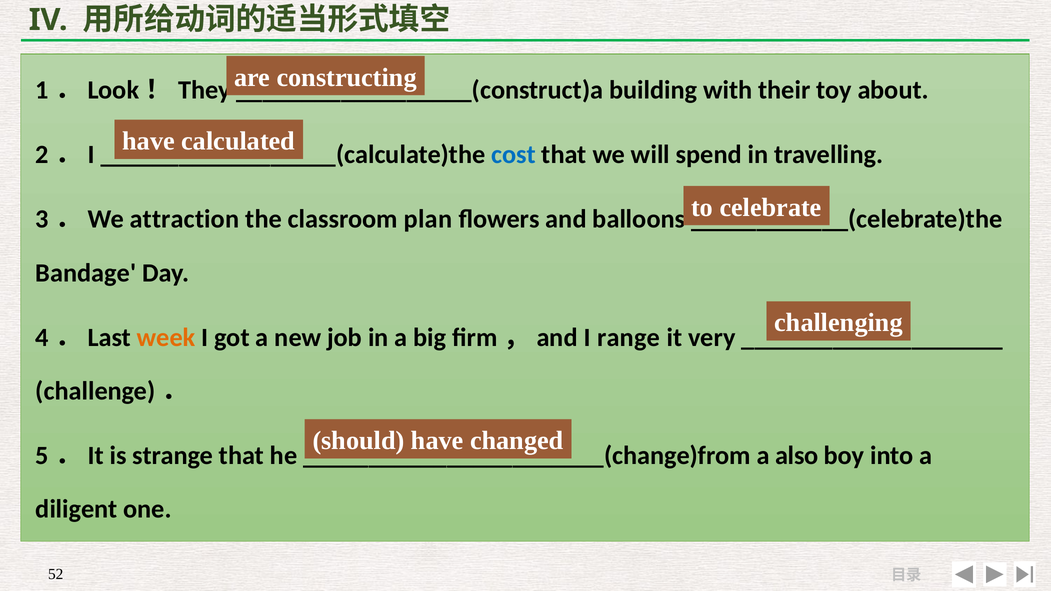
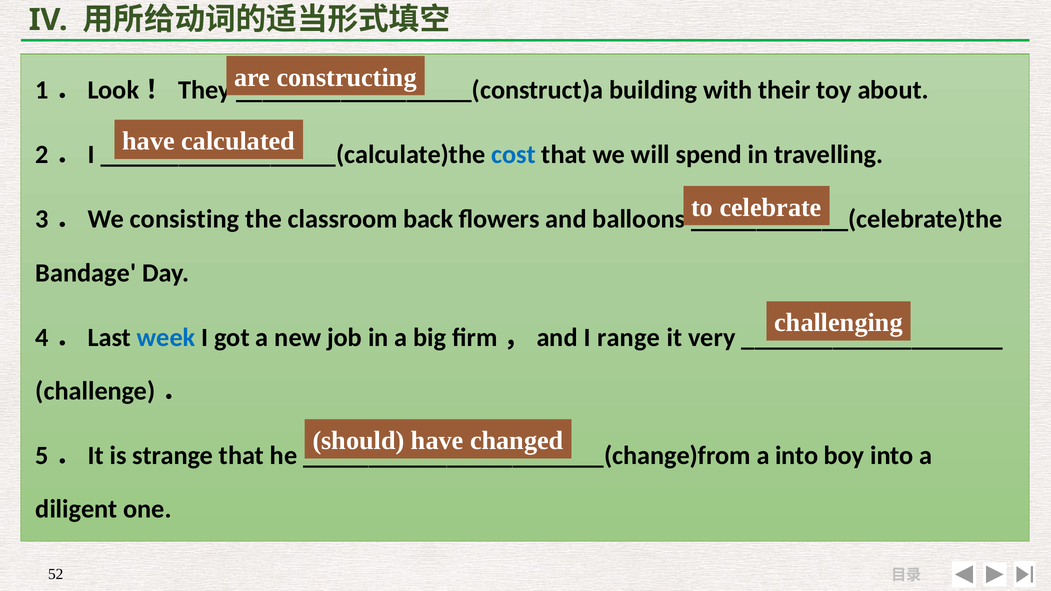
attraction: attraction -> consisting
plan: plan -> back
week colour: orange -> blue
a also: also -> into
